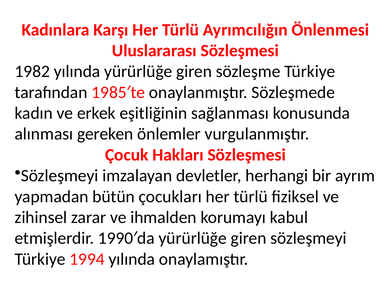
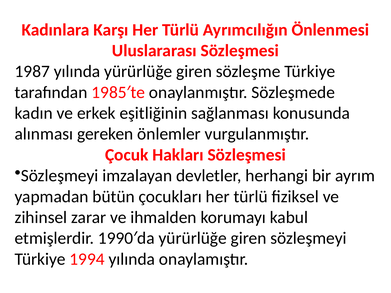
1982: 1982 -> 1987
